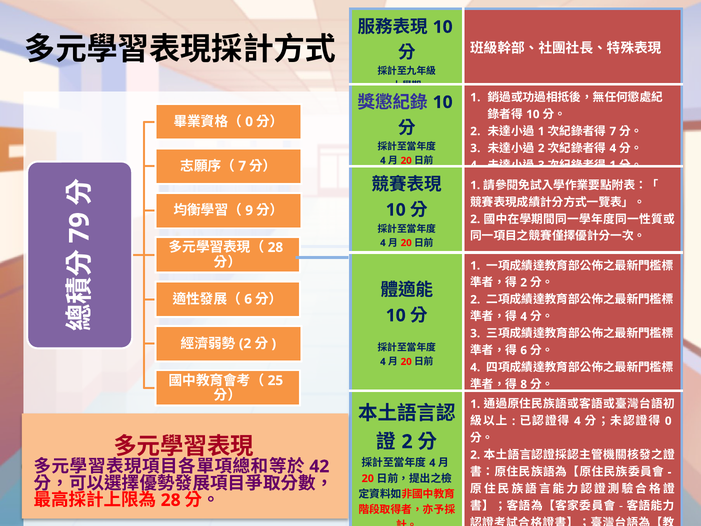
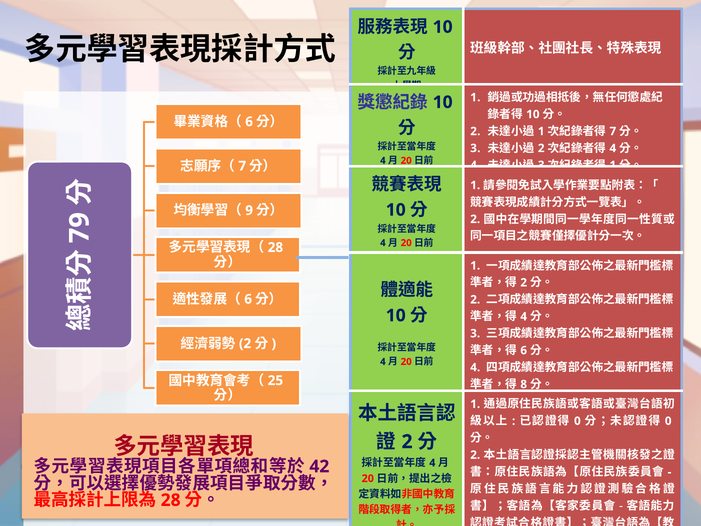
0 at (249, 122): 0 -> 6
4 at (577, 421): 4 -> 0
